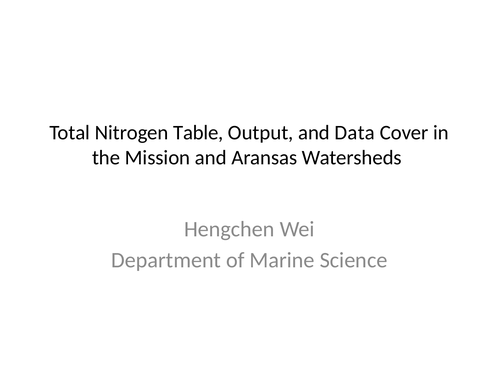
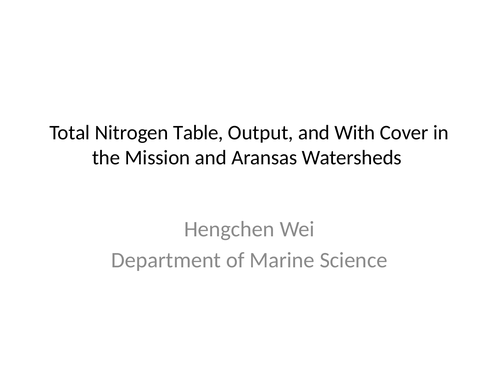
Data: Data -> With
